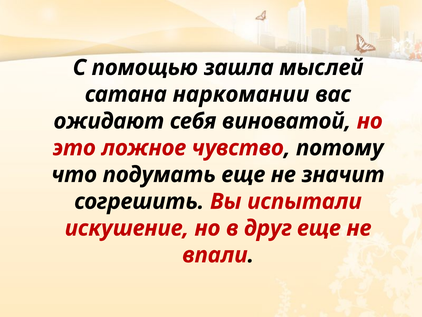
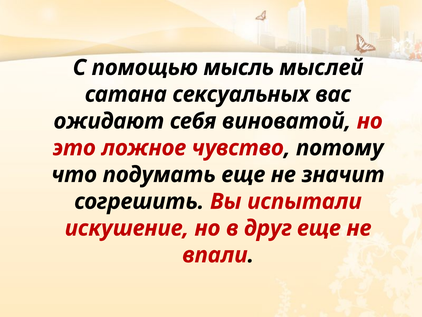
зашла: зашла -> мысль
наркомании: наркомании -> сексуальных
